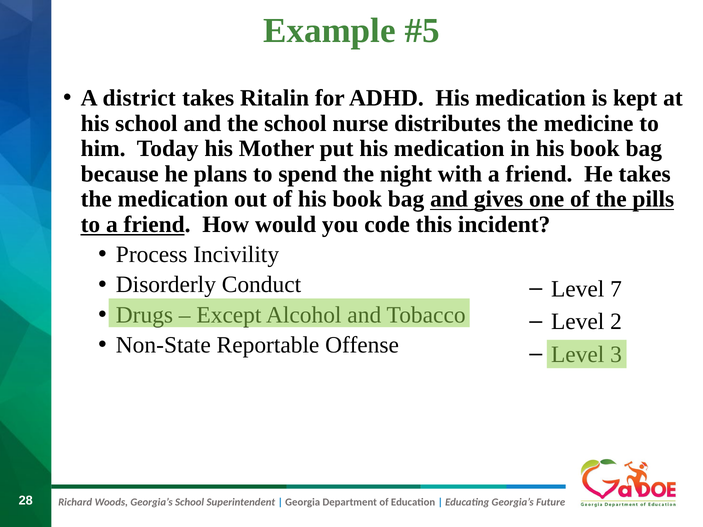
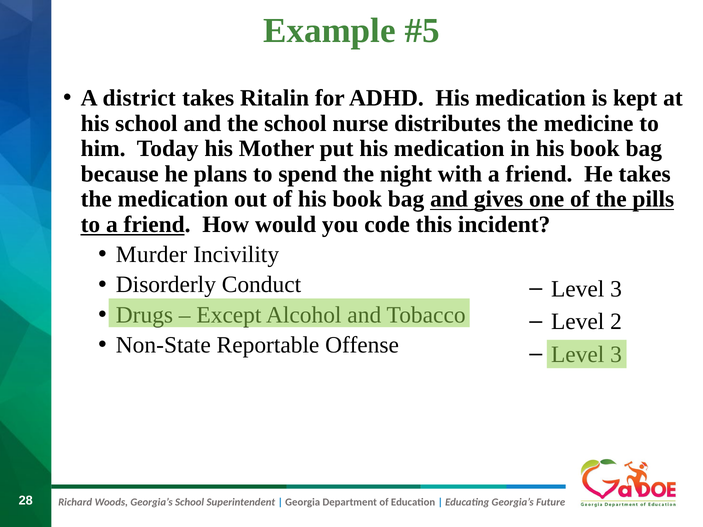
Process: Process -> Murder
7 at (616, 289): 7 -> 3
